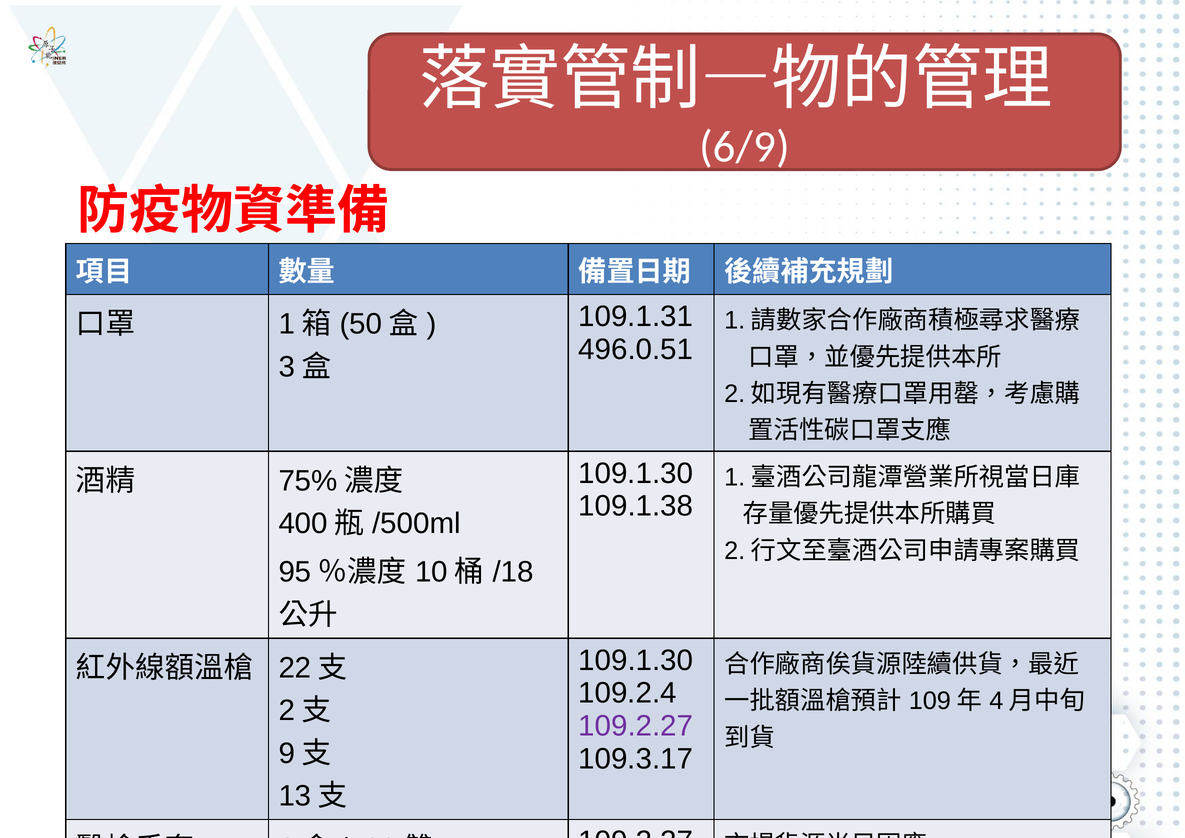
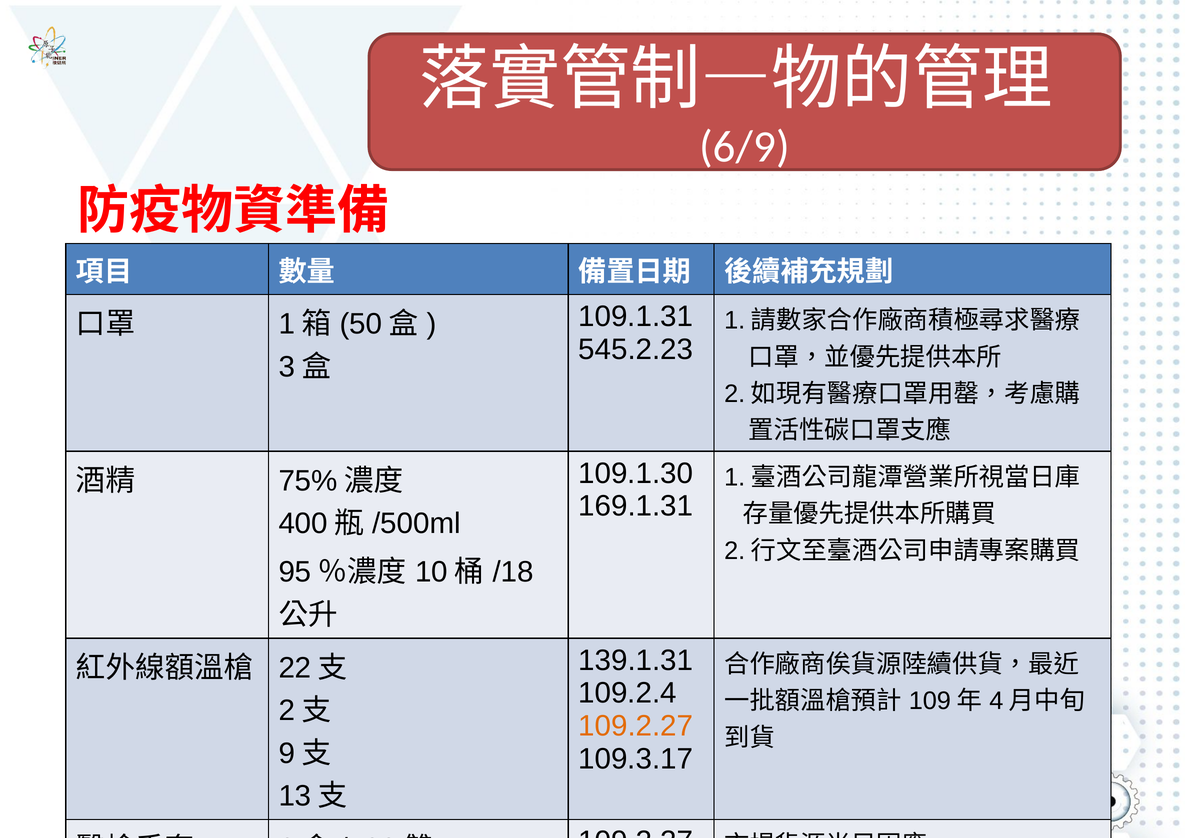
496.0.51: 496.0.51 -> 545.2.23
109.1.38: 109.1.38 -> 169.1.31
109.1.30 at (636, 660): 109.1.30 -> 139.1.31
109.2.27 at (636, 726) colour: purple -> orange
